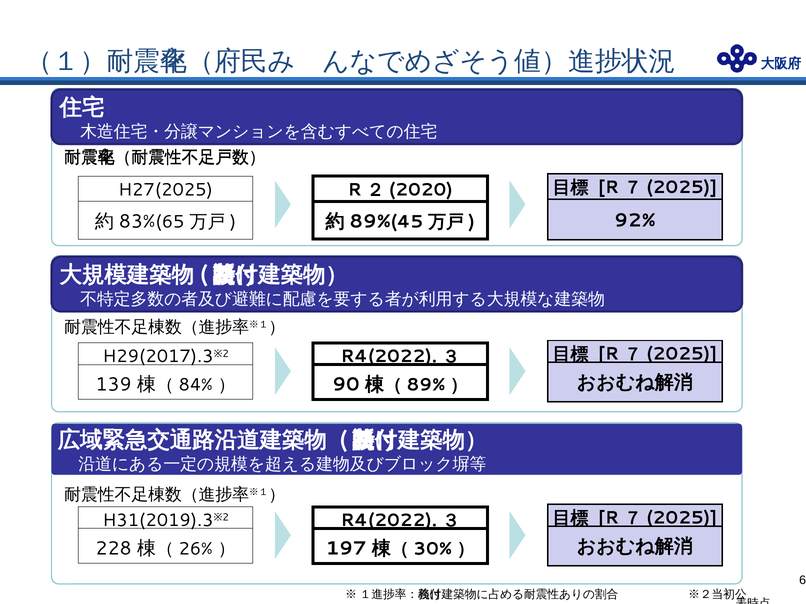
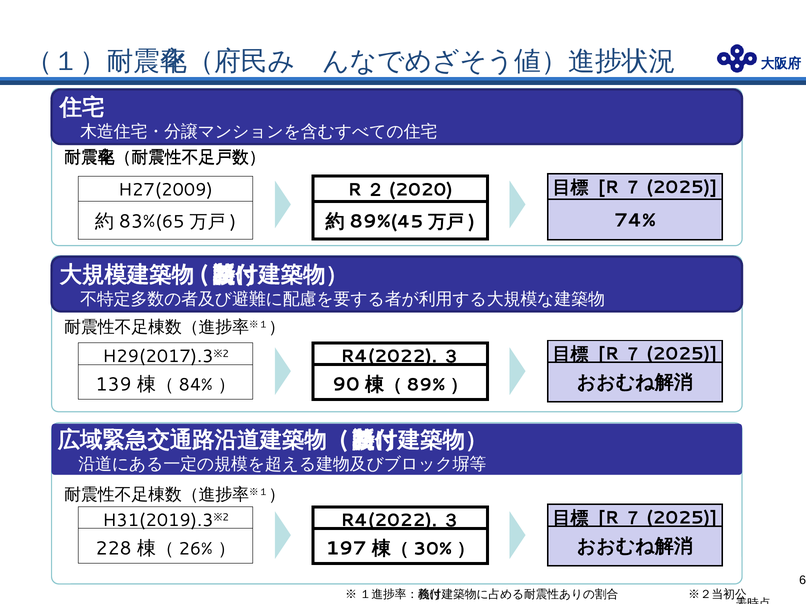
H27(2025: H27(2025 -> H27(2009
92%: 92% -> 74%
